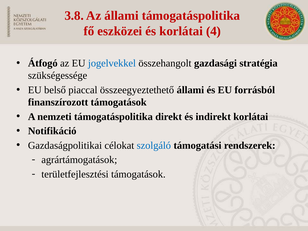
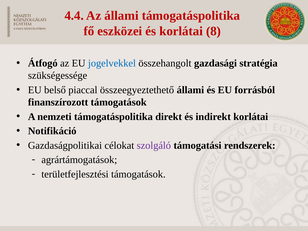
3.8: 3.8 -> 4.4
4: 4 -> 8
szolgáló colour: blue -> purple
